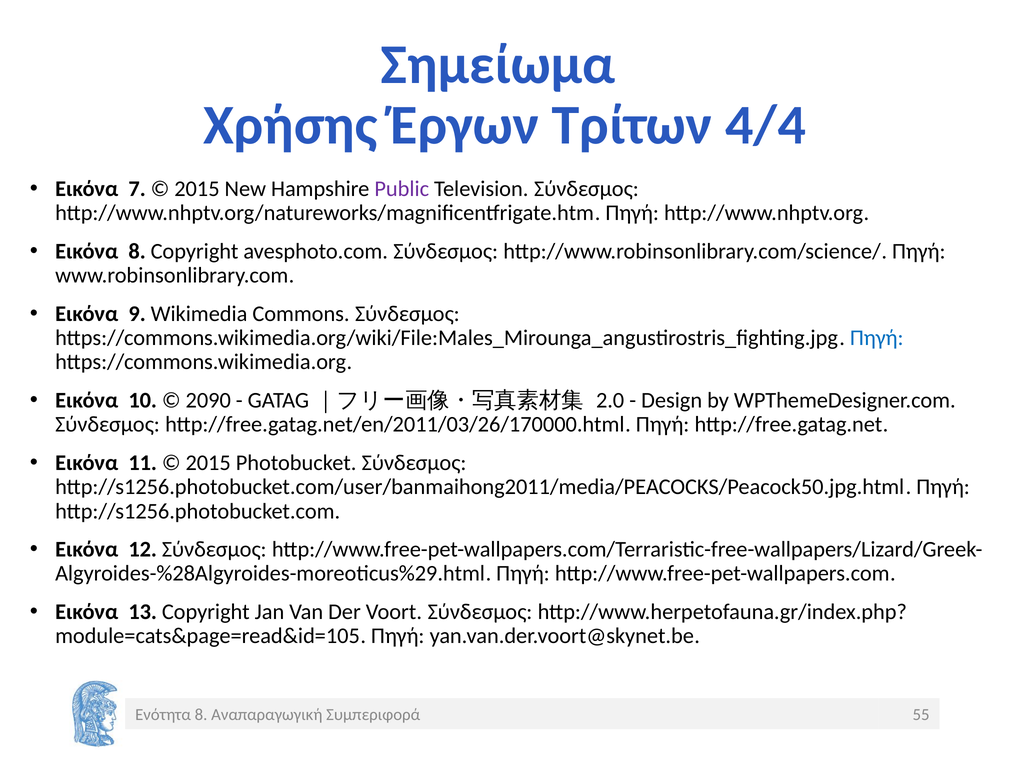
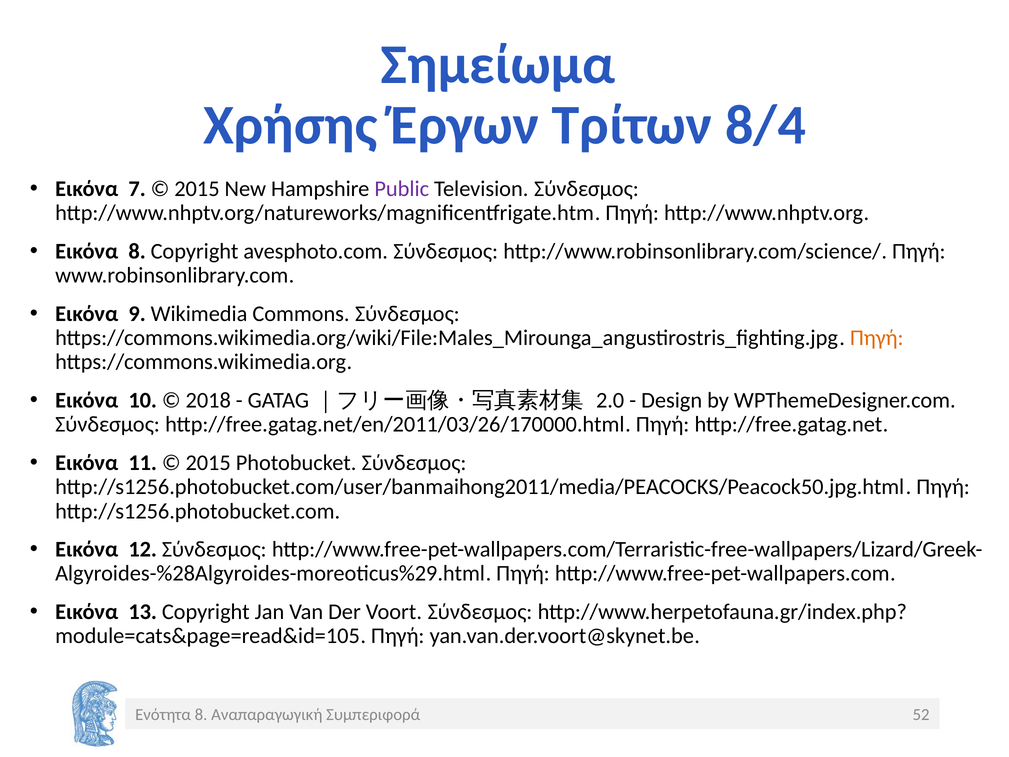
4/4: 4/4 -> 8/4
Πηγή at (877, 338) colour: blue -> orange
2090: 2090 -> 2018
55: 55 -> 52
